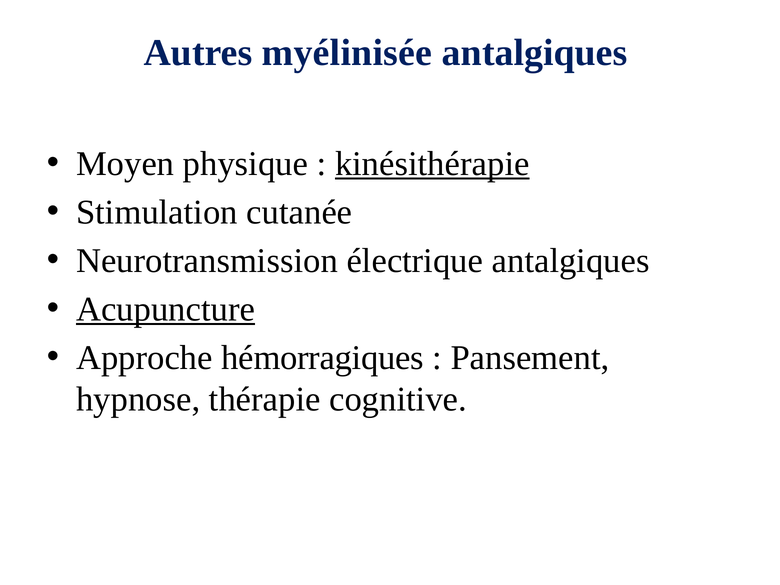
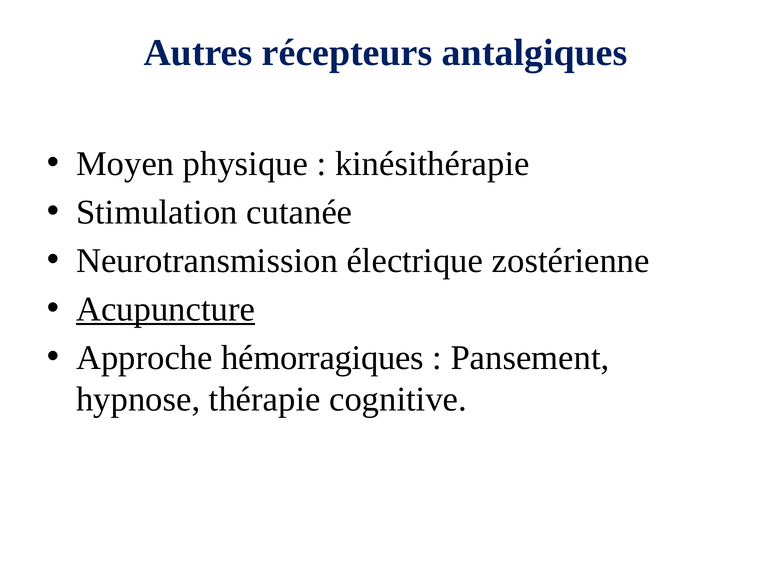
myélinisée: myélinisée -> récepteurs
kinésithérapie underline: present -> none
électrique antalgiques: antalgiques -> zostérienne
